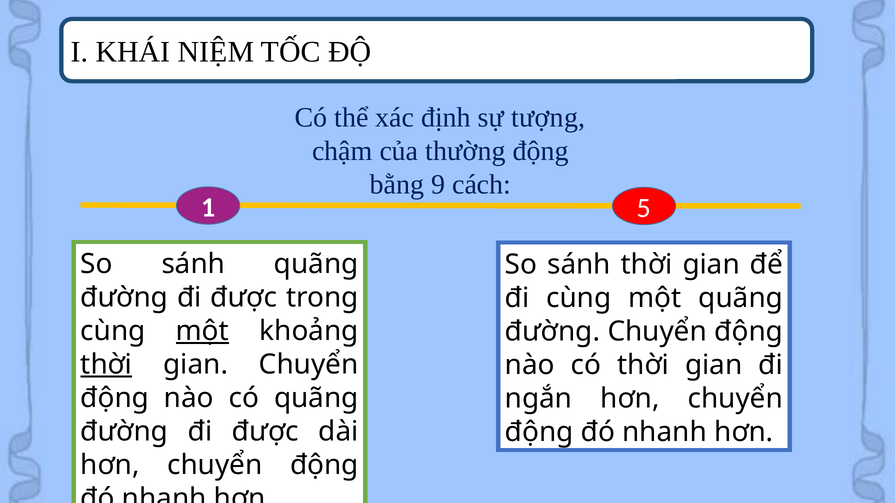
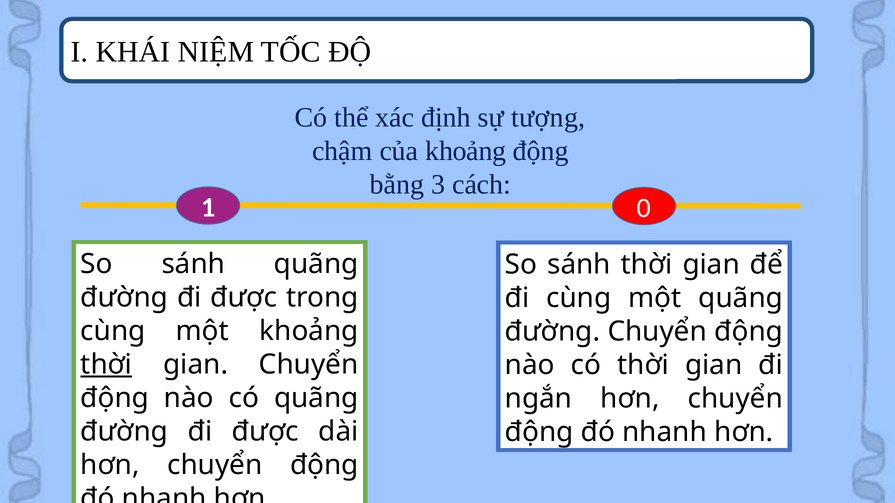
của thường: thường -> khoảng
9: 9 -> 3
5: 5 -> 0
một at (202, 331) underline: present -> none
